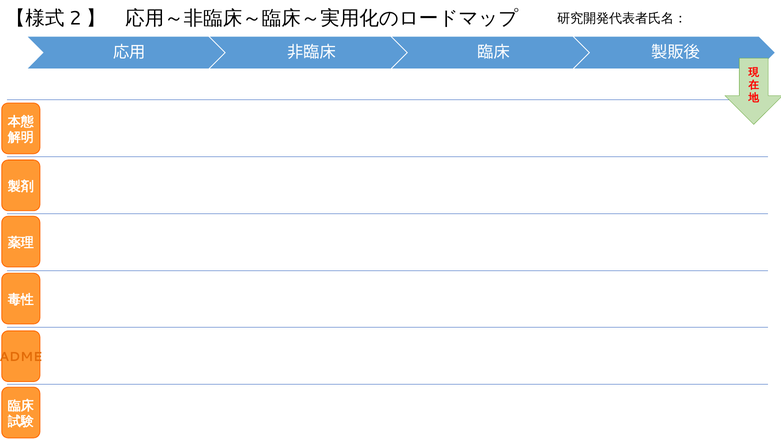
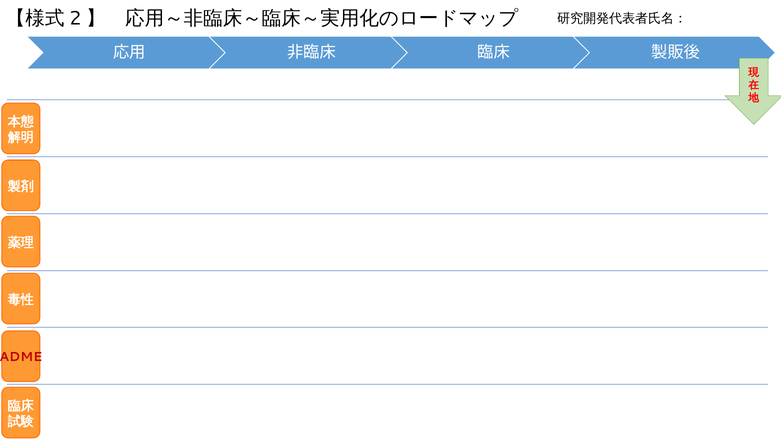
ADME colour: orange -> red
